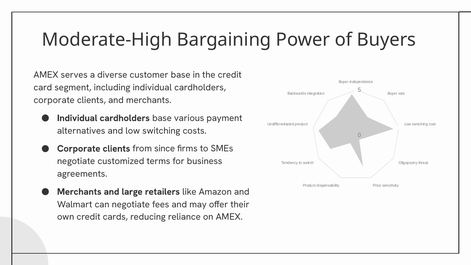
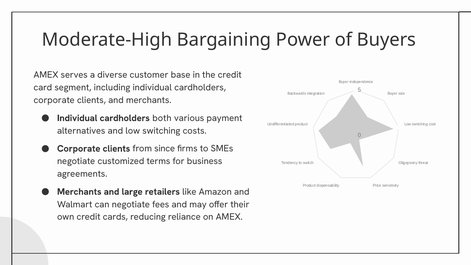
cardholders base: base -> both
